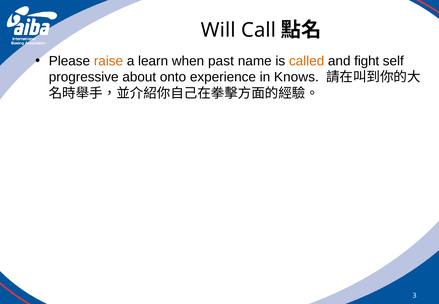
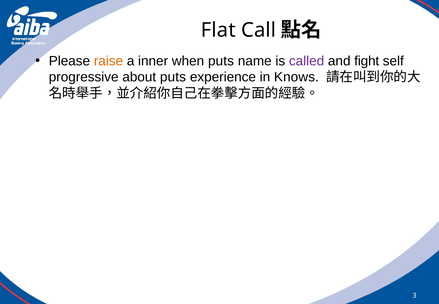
Will: Will -> Flat
learn: learn -> inner
when past: past -> puts
called colour: orange -> purple
about onto: onto -> puts
